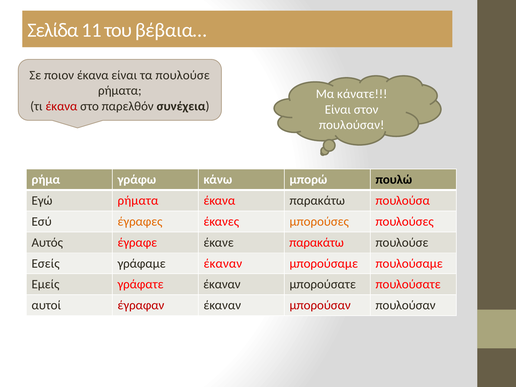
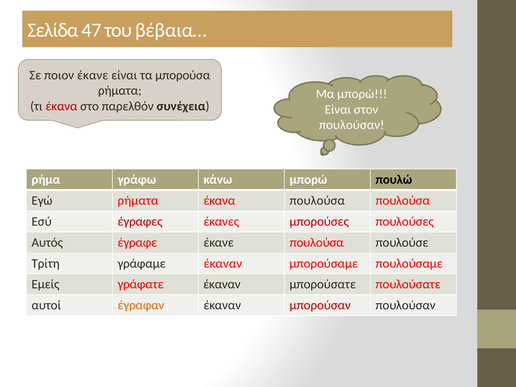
11: 11 -> 47
ποιον έκανα: έκανα -> έκανε
τα πουλούσε: πουλούσε -> μπορούσα
Μα κάνατε: κάνατε -> μπορώ
έκανα παρακάτω: παρακάτω -> πουλούσα
έγραφες colour: orange -> red
μπορούσες colour: orange -> red
έκανε παρακάτω: παρακάτω -> πουλούσα
Εσείς: Εσείς -> Τρίτη
έγραφαν colour: red -> orange
